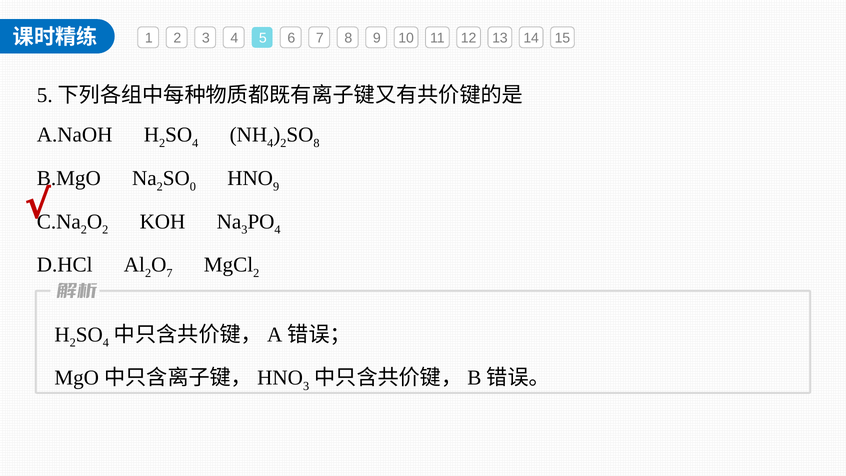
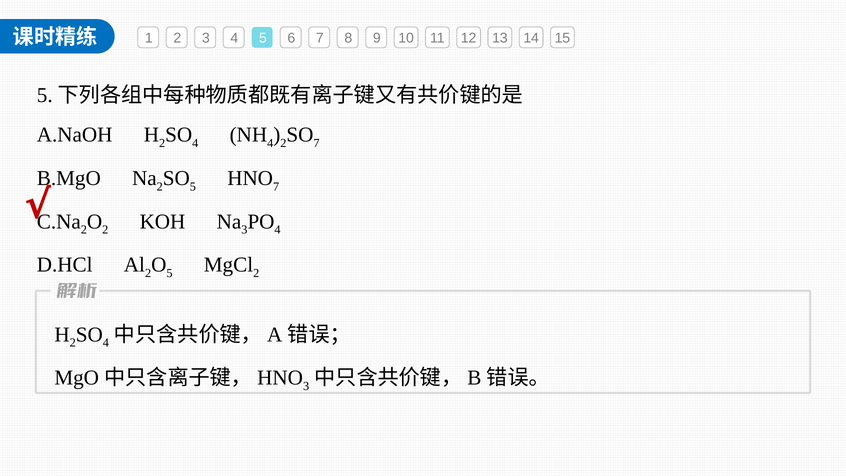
8 at (316, 143): 8 -> 7
0 at (193, 187): 0 -> 5
9 at (276, 187): 9 -> 7
7 at (169, 273): 7 -> 5
